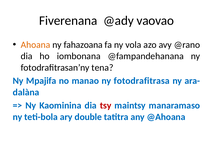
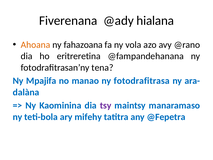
vaovao: vaovao -> hialana
iombonana: iombonana -> eritreretina
tsy colour: red -> purple
double: double -> mifehy
@Ahoana: @Ahoana -> @Fepetra
